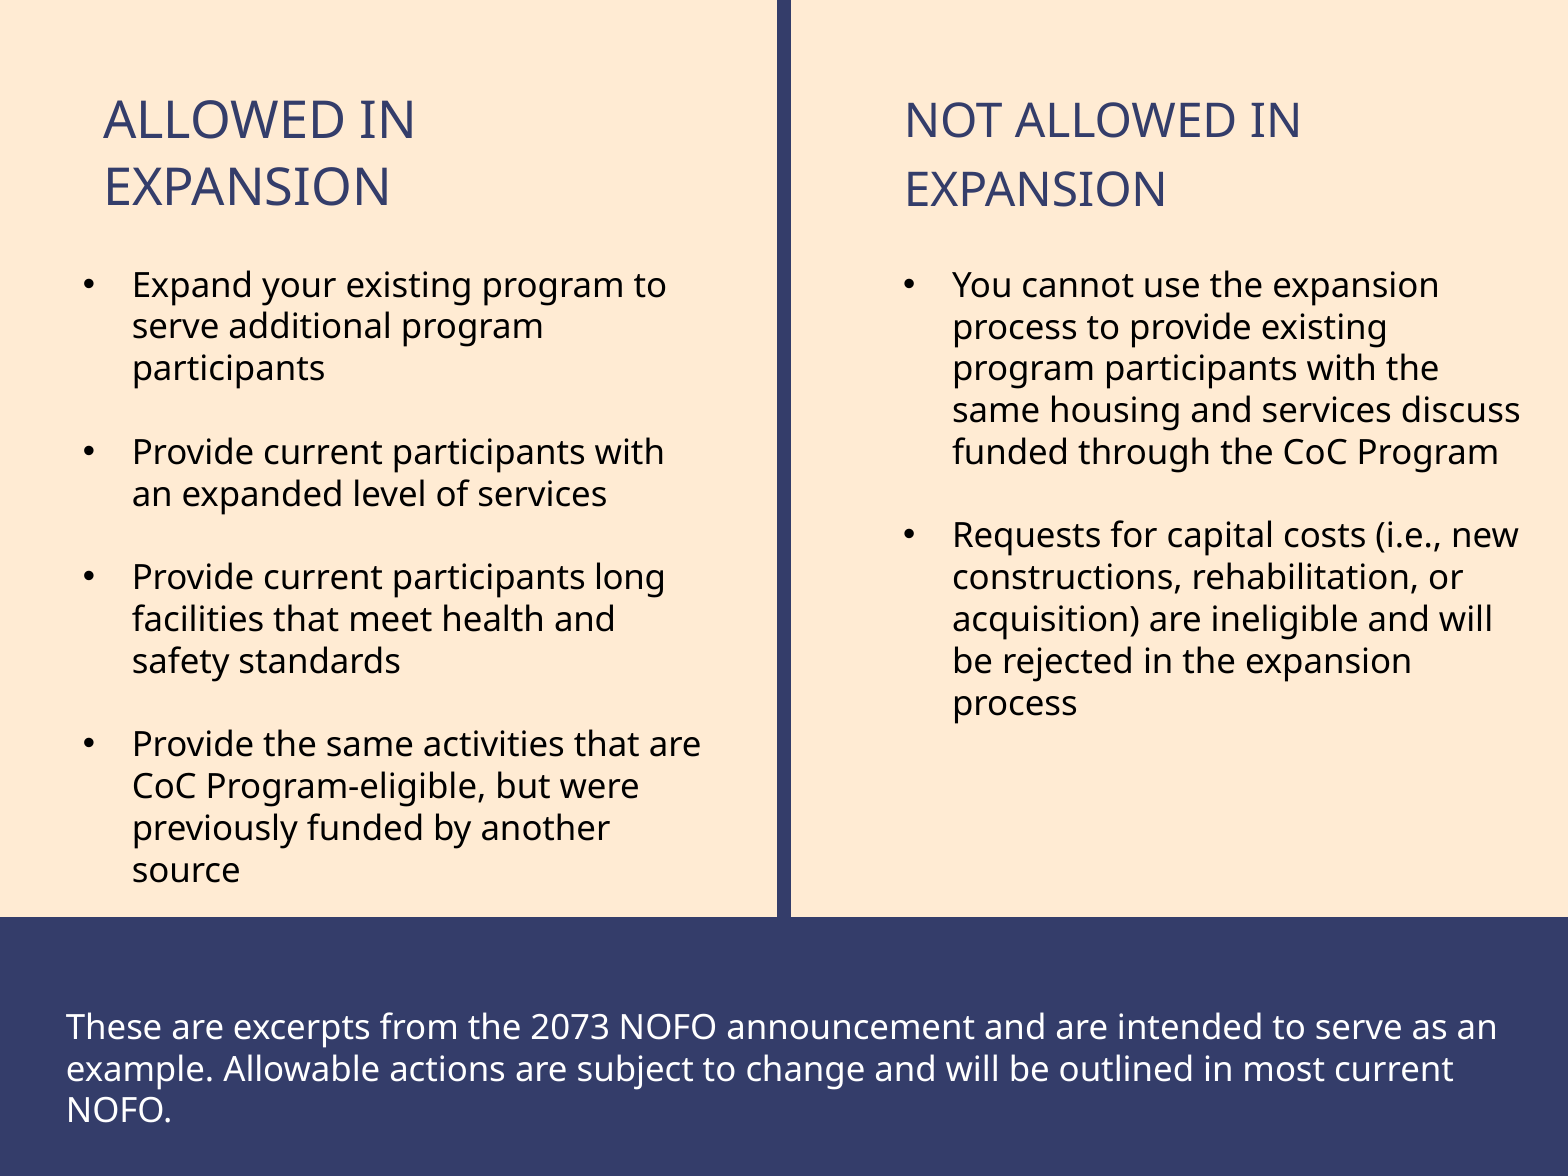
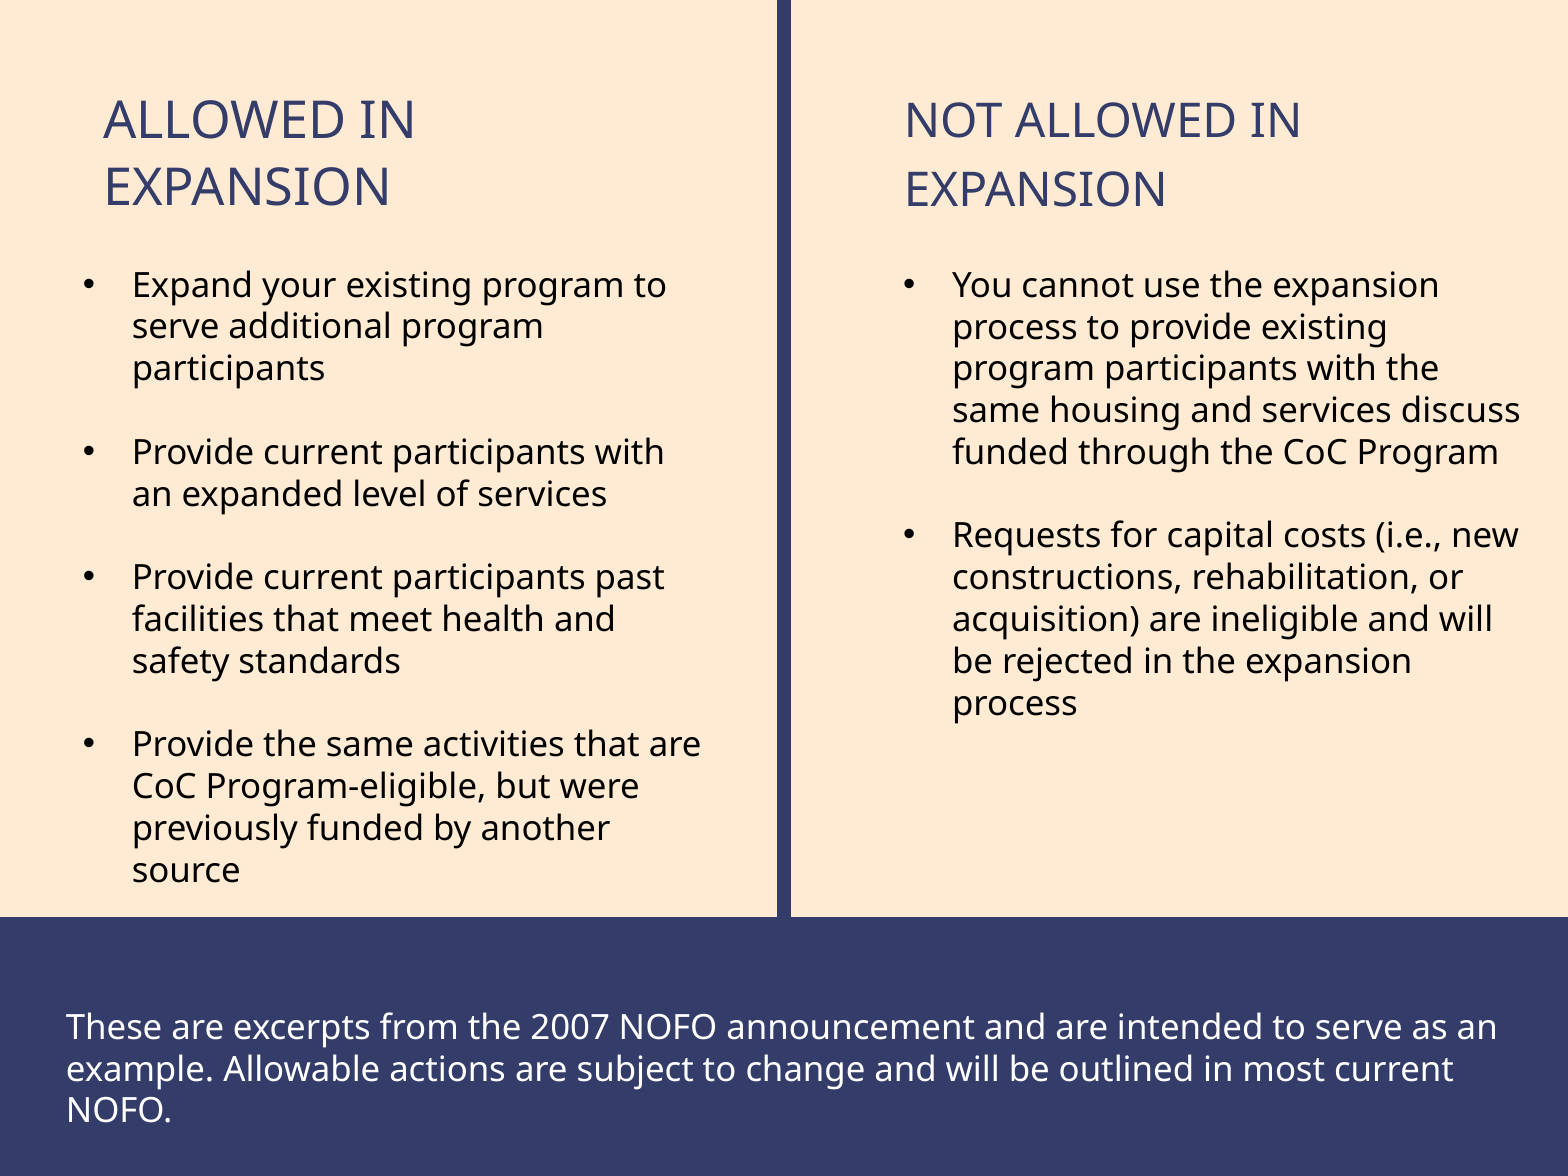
long: long -> past
2073: 2073 -> 2007
